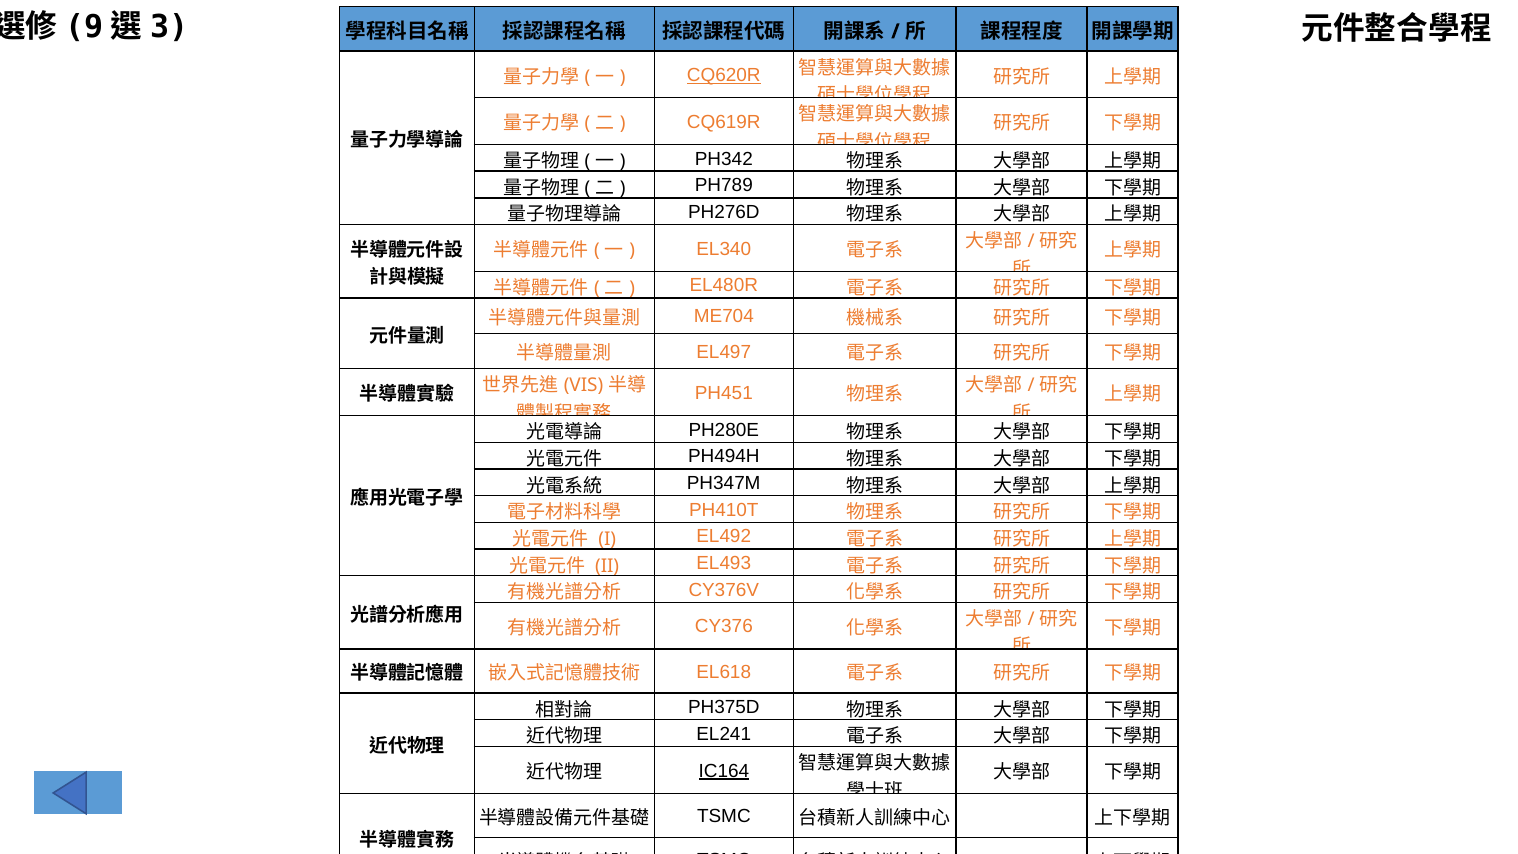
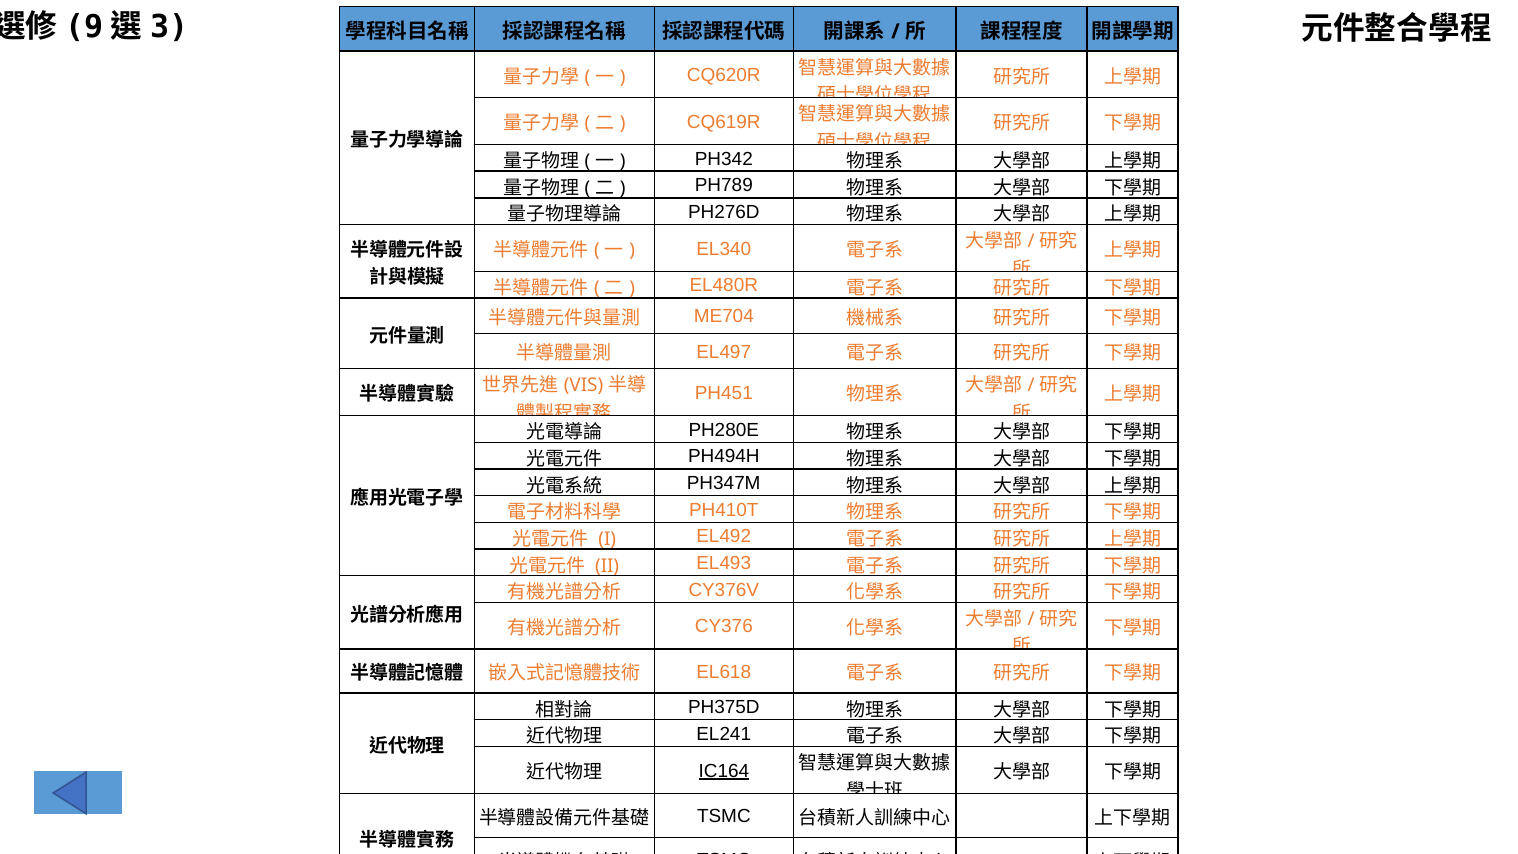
CQ620R underline: present -> none
